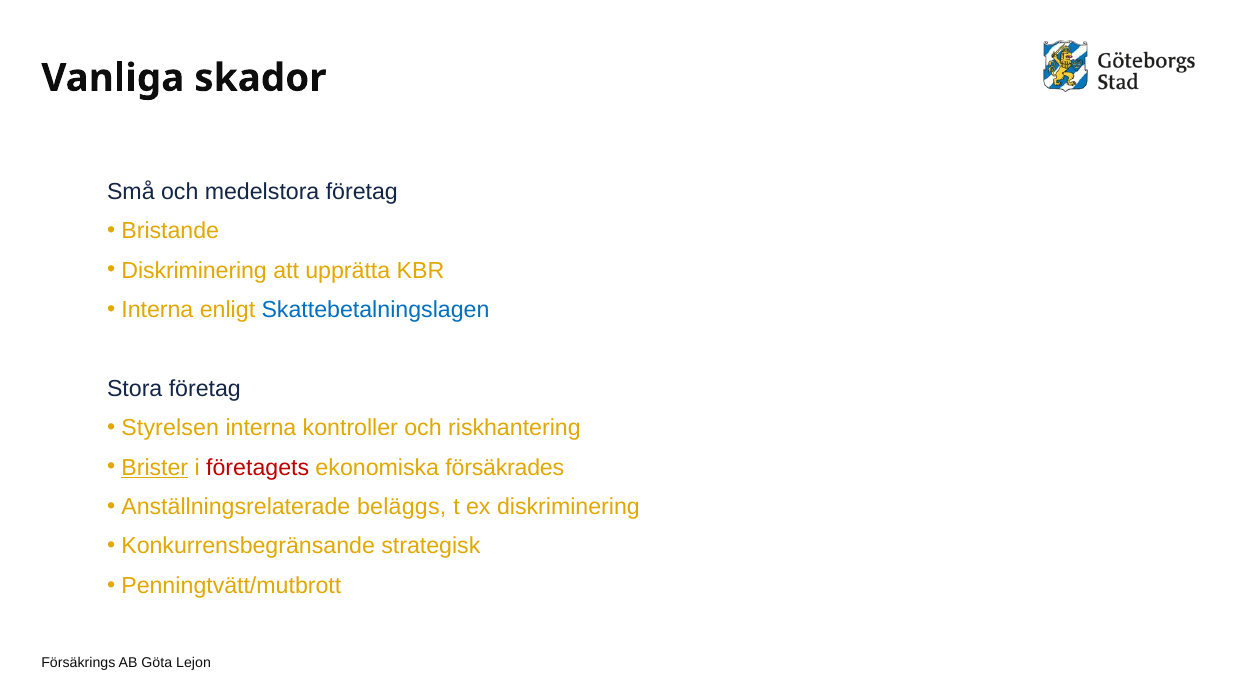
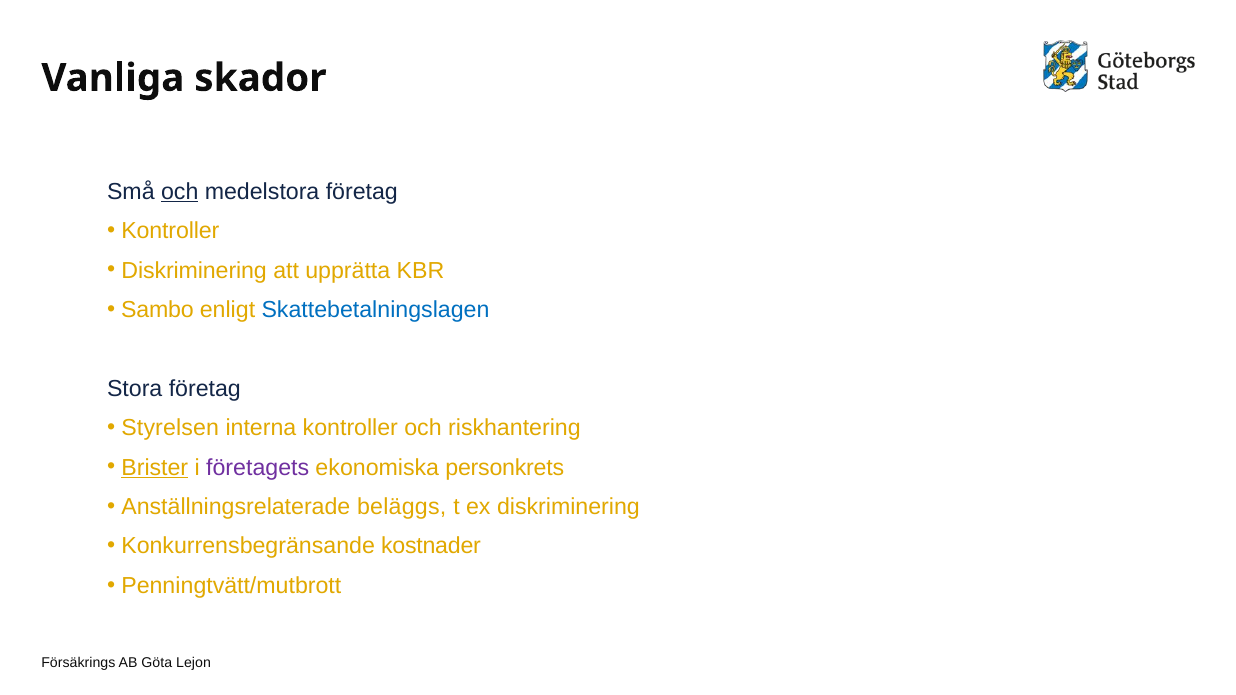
och at (180, 192) underline: none -> present
Bristande at (170, 231): Bristande -> Kontroller
Interna at (157, 310): Interna -> Sambo
företagets colour: red -> purple
försäkrades: försäkrades -> personkrets
strategisk: strategisk -> kostnader
